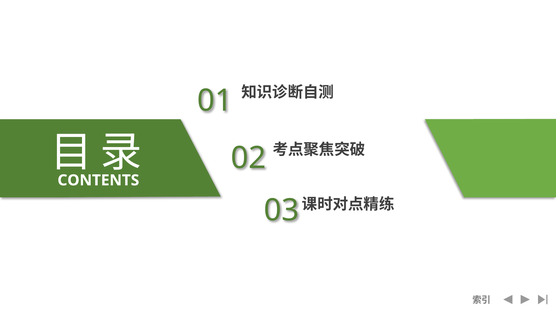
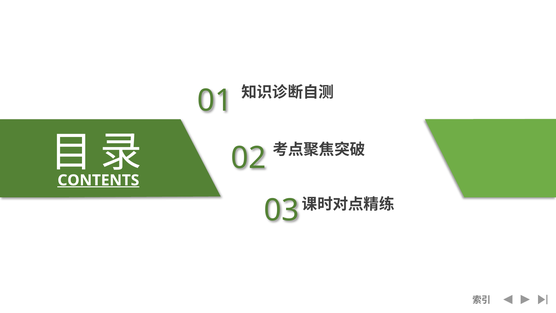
CONTENTS underline: none -> present
